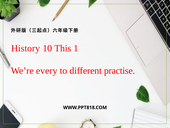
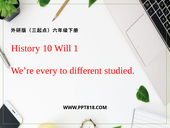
This: This -> Will
practise: practise -> studied
